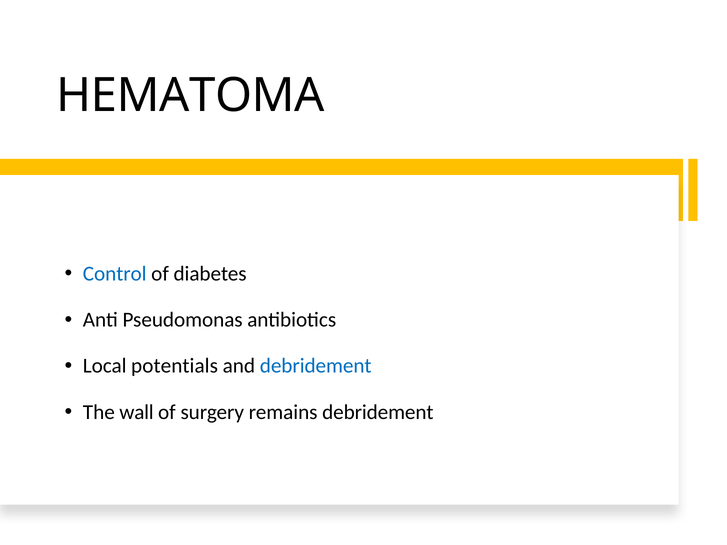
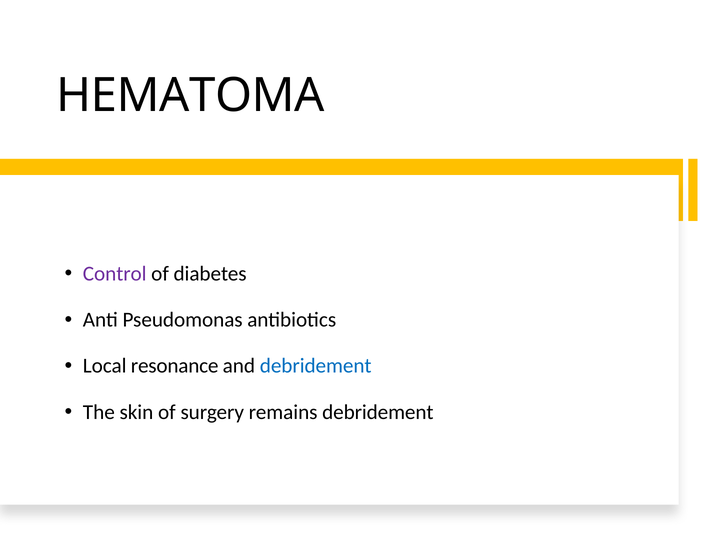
Control colour: blue -> purple
potentials: potentials -> resonance
wall: wall -> skin
